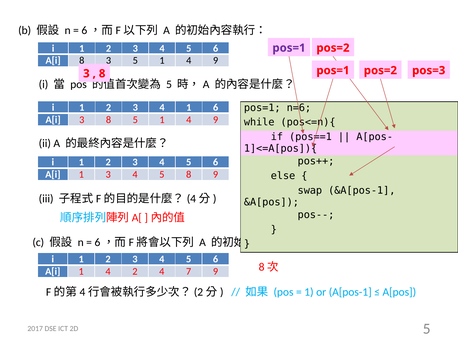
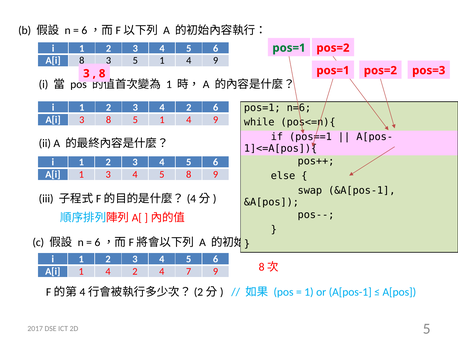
pos=1 at (289, 48) colour: purple -> green
5 at (169, 84): 5 -> 1
3 4 1: 1 -> 2
